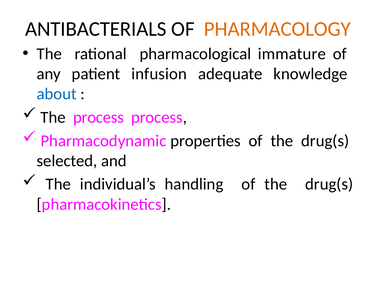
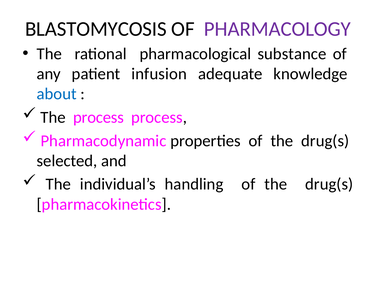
ANTIBACTERIALS: ANTIBACTERIALS -> BLASTOMYCOSIS
PHARMACOLOGY colour: orange -> purple
immature: immature -> substance
